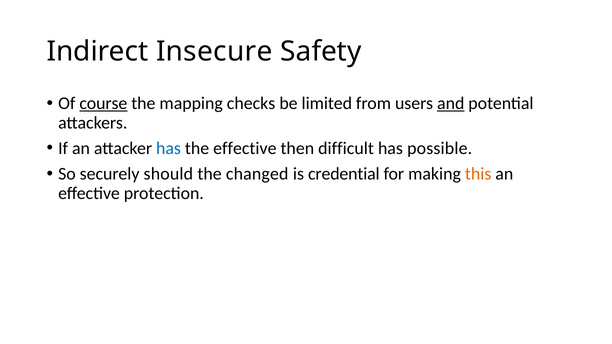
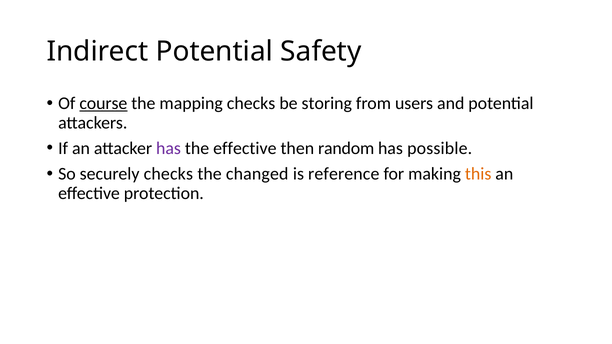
Indirect Insecure: Insecure -> Potential
limited: limited -> storing
and underline: present -> none
has at (169, 148) colour: blue -> purple
difficult: difficult -> random
securely should: should -> checks
credential: credential -> reference
